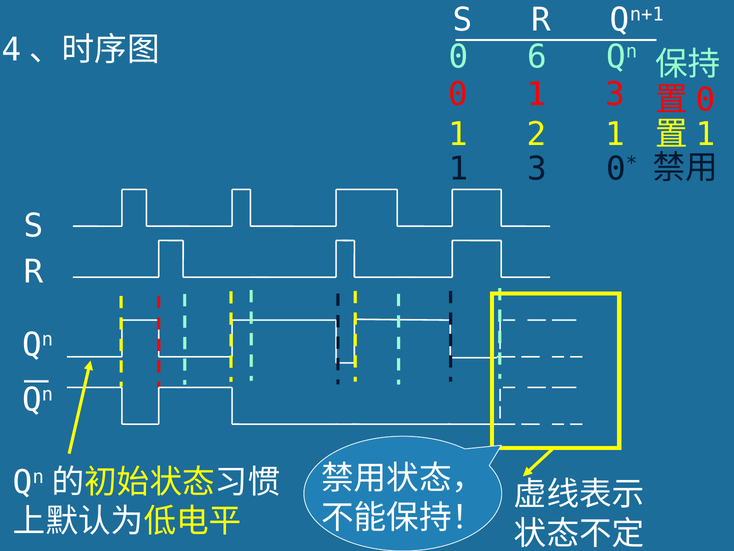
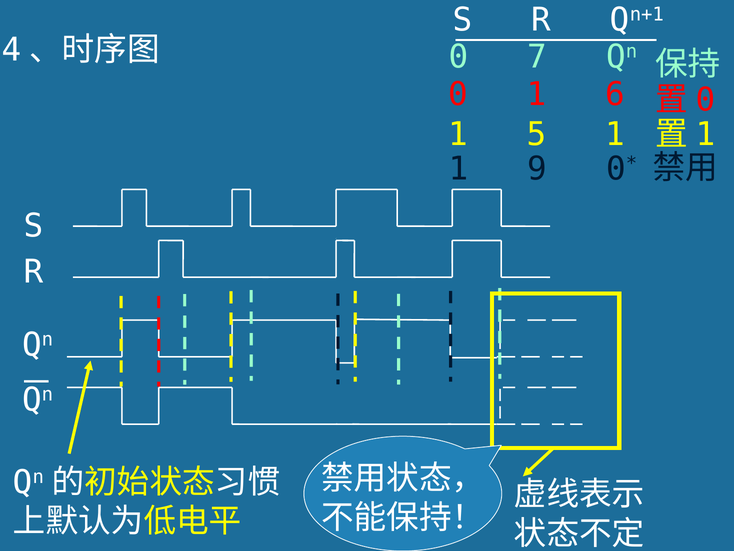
6: 6 -> 7
0 1 3: 3 -> 6
2: 2 -> 5
3 at (537, 169): 3 -> 9
